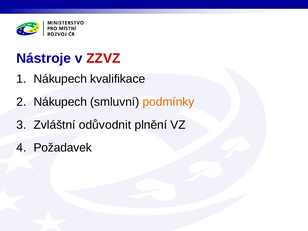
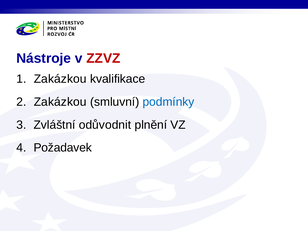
Nákupech at (60, 79): Nákupech -> Zakázkou
Nákupech at (60, 102): Nákupech -> Zakázkou
podmínky colour: orange -> blue
